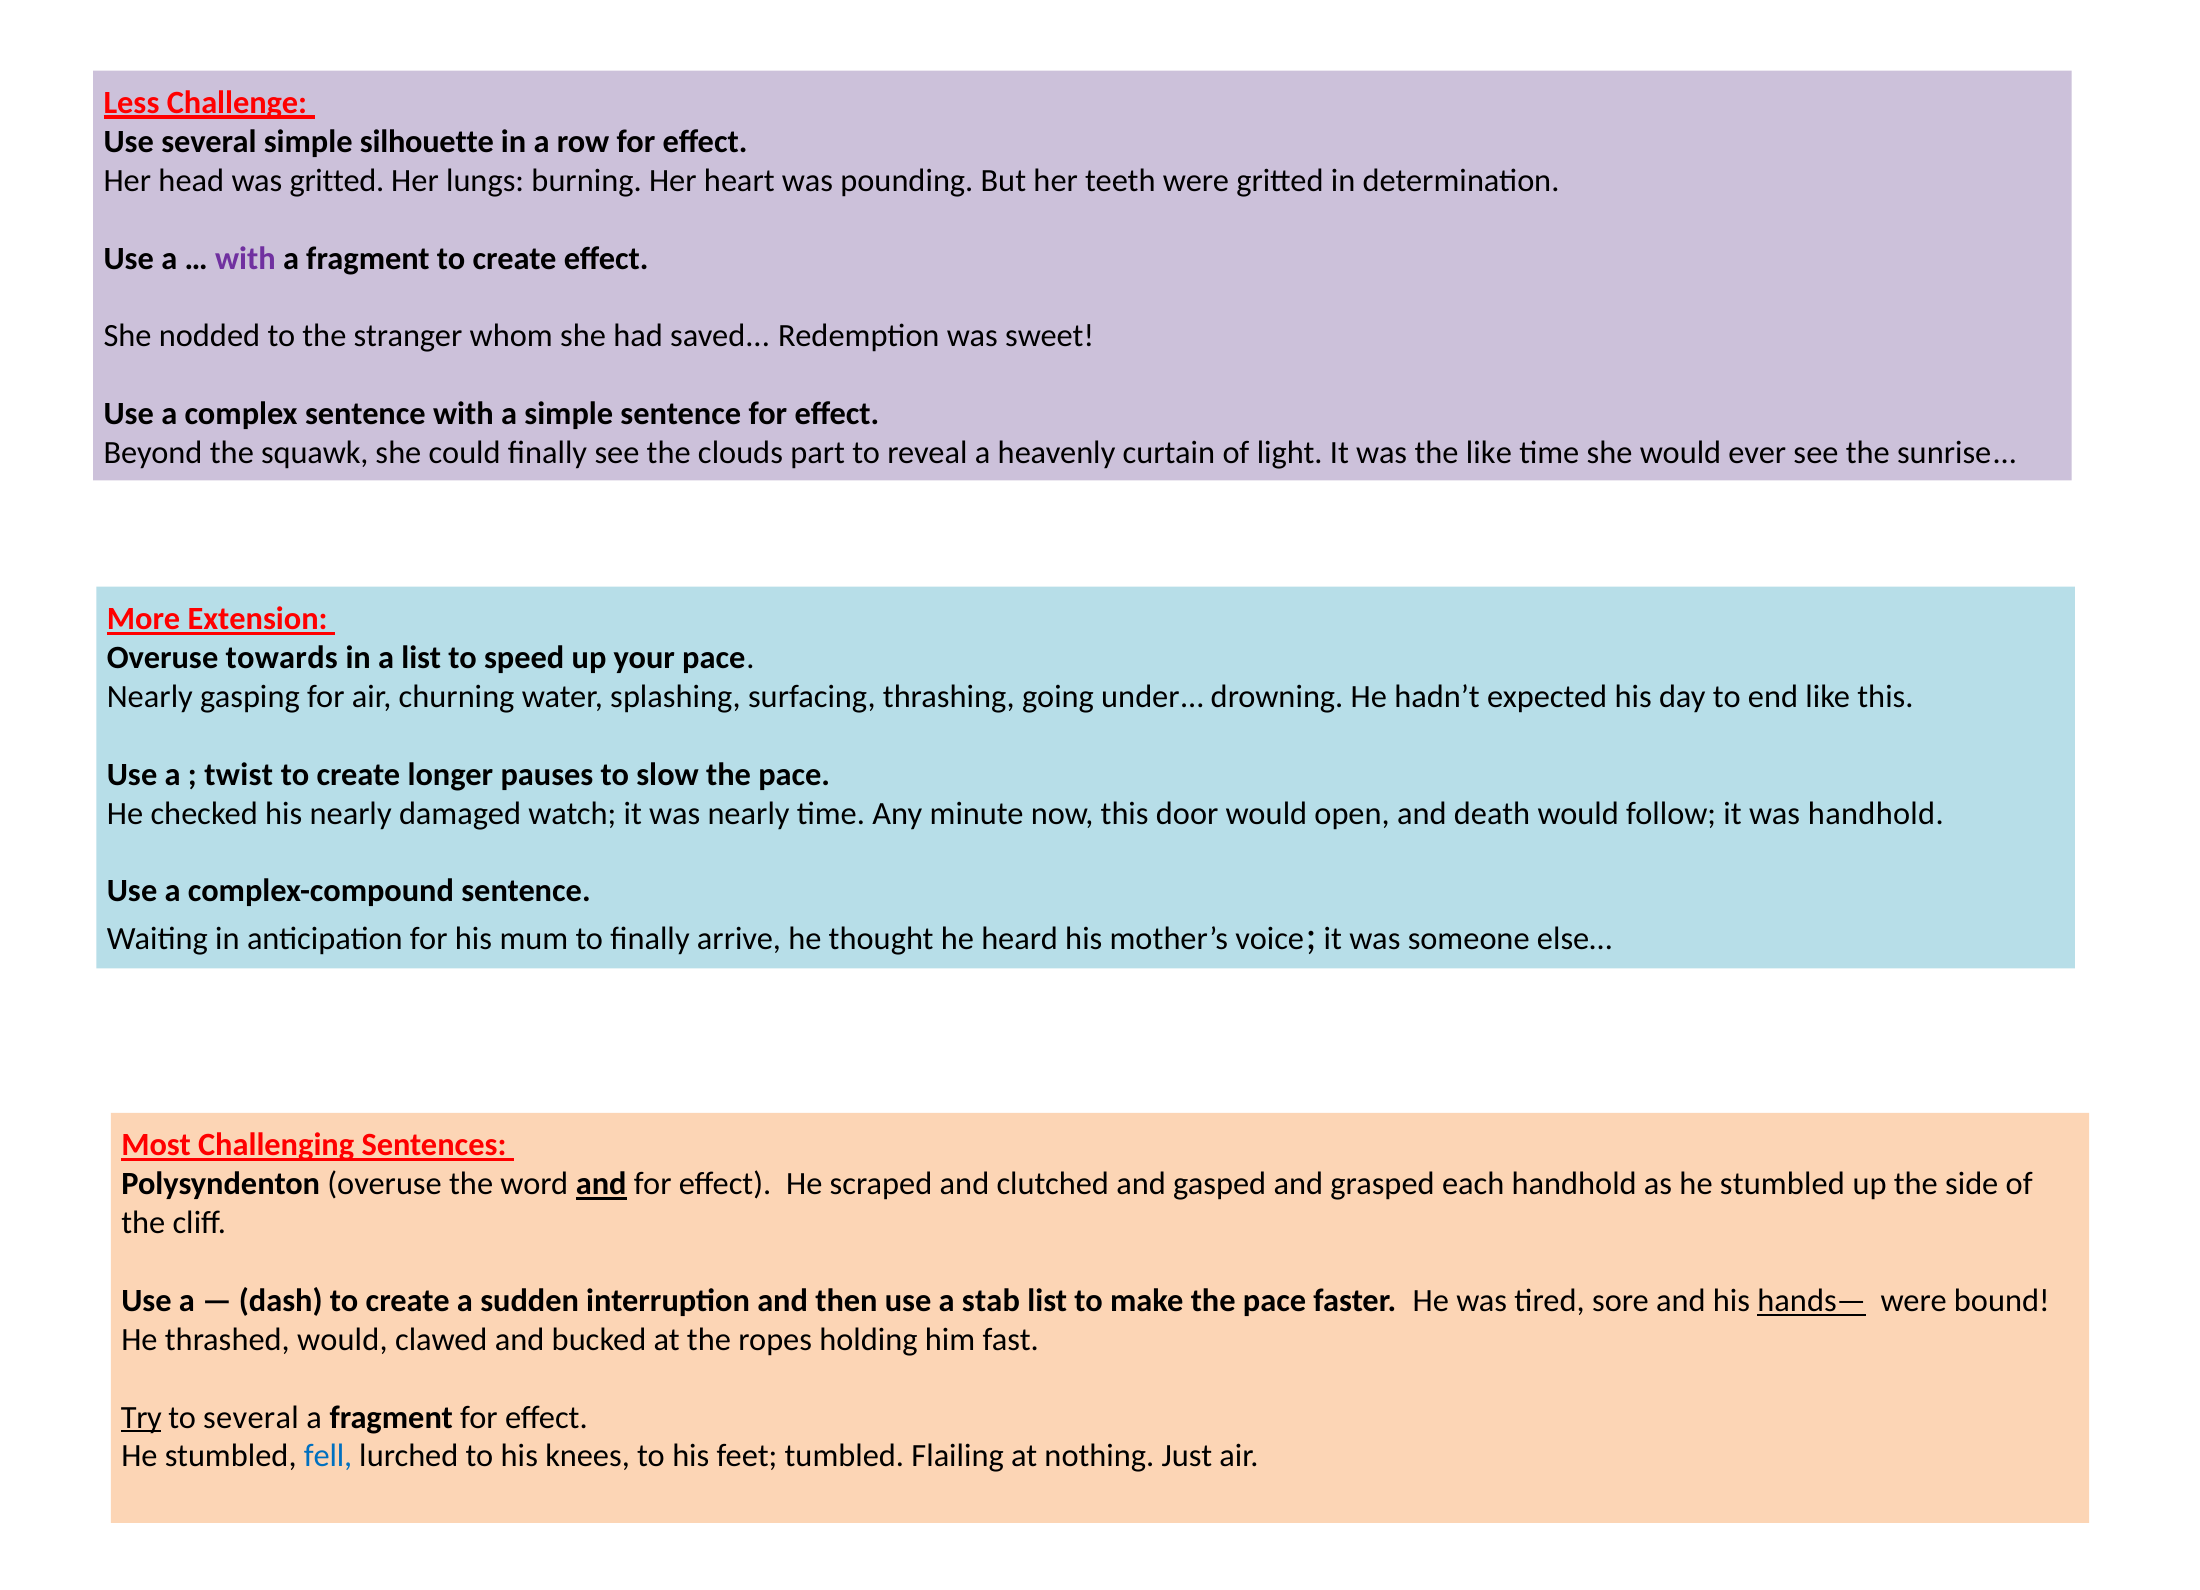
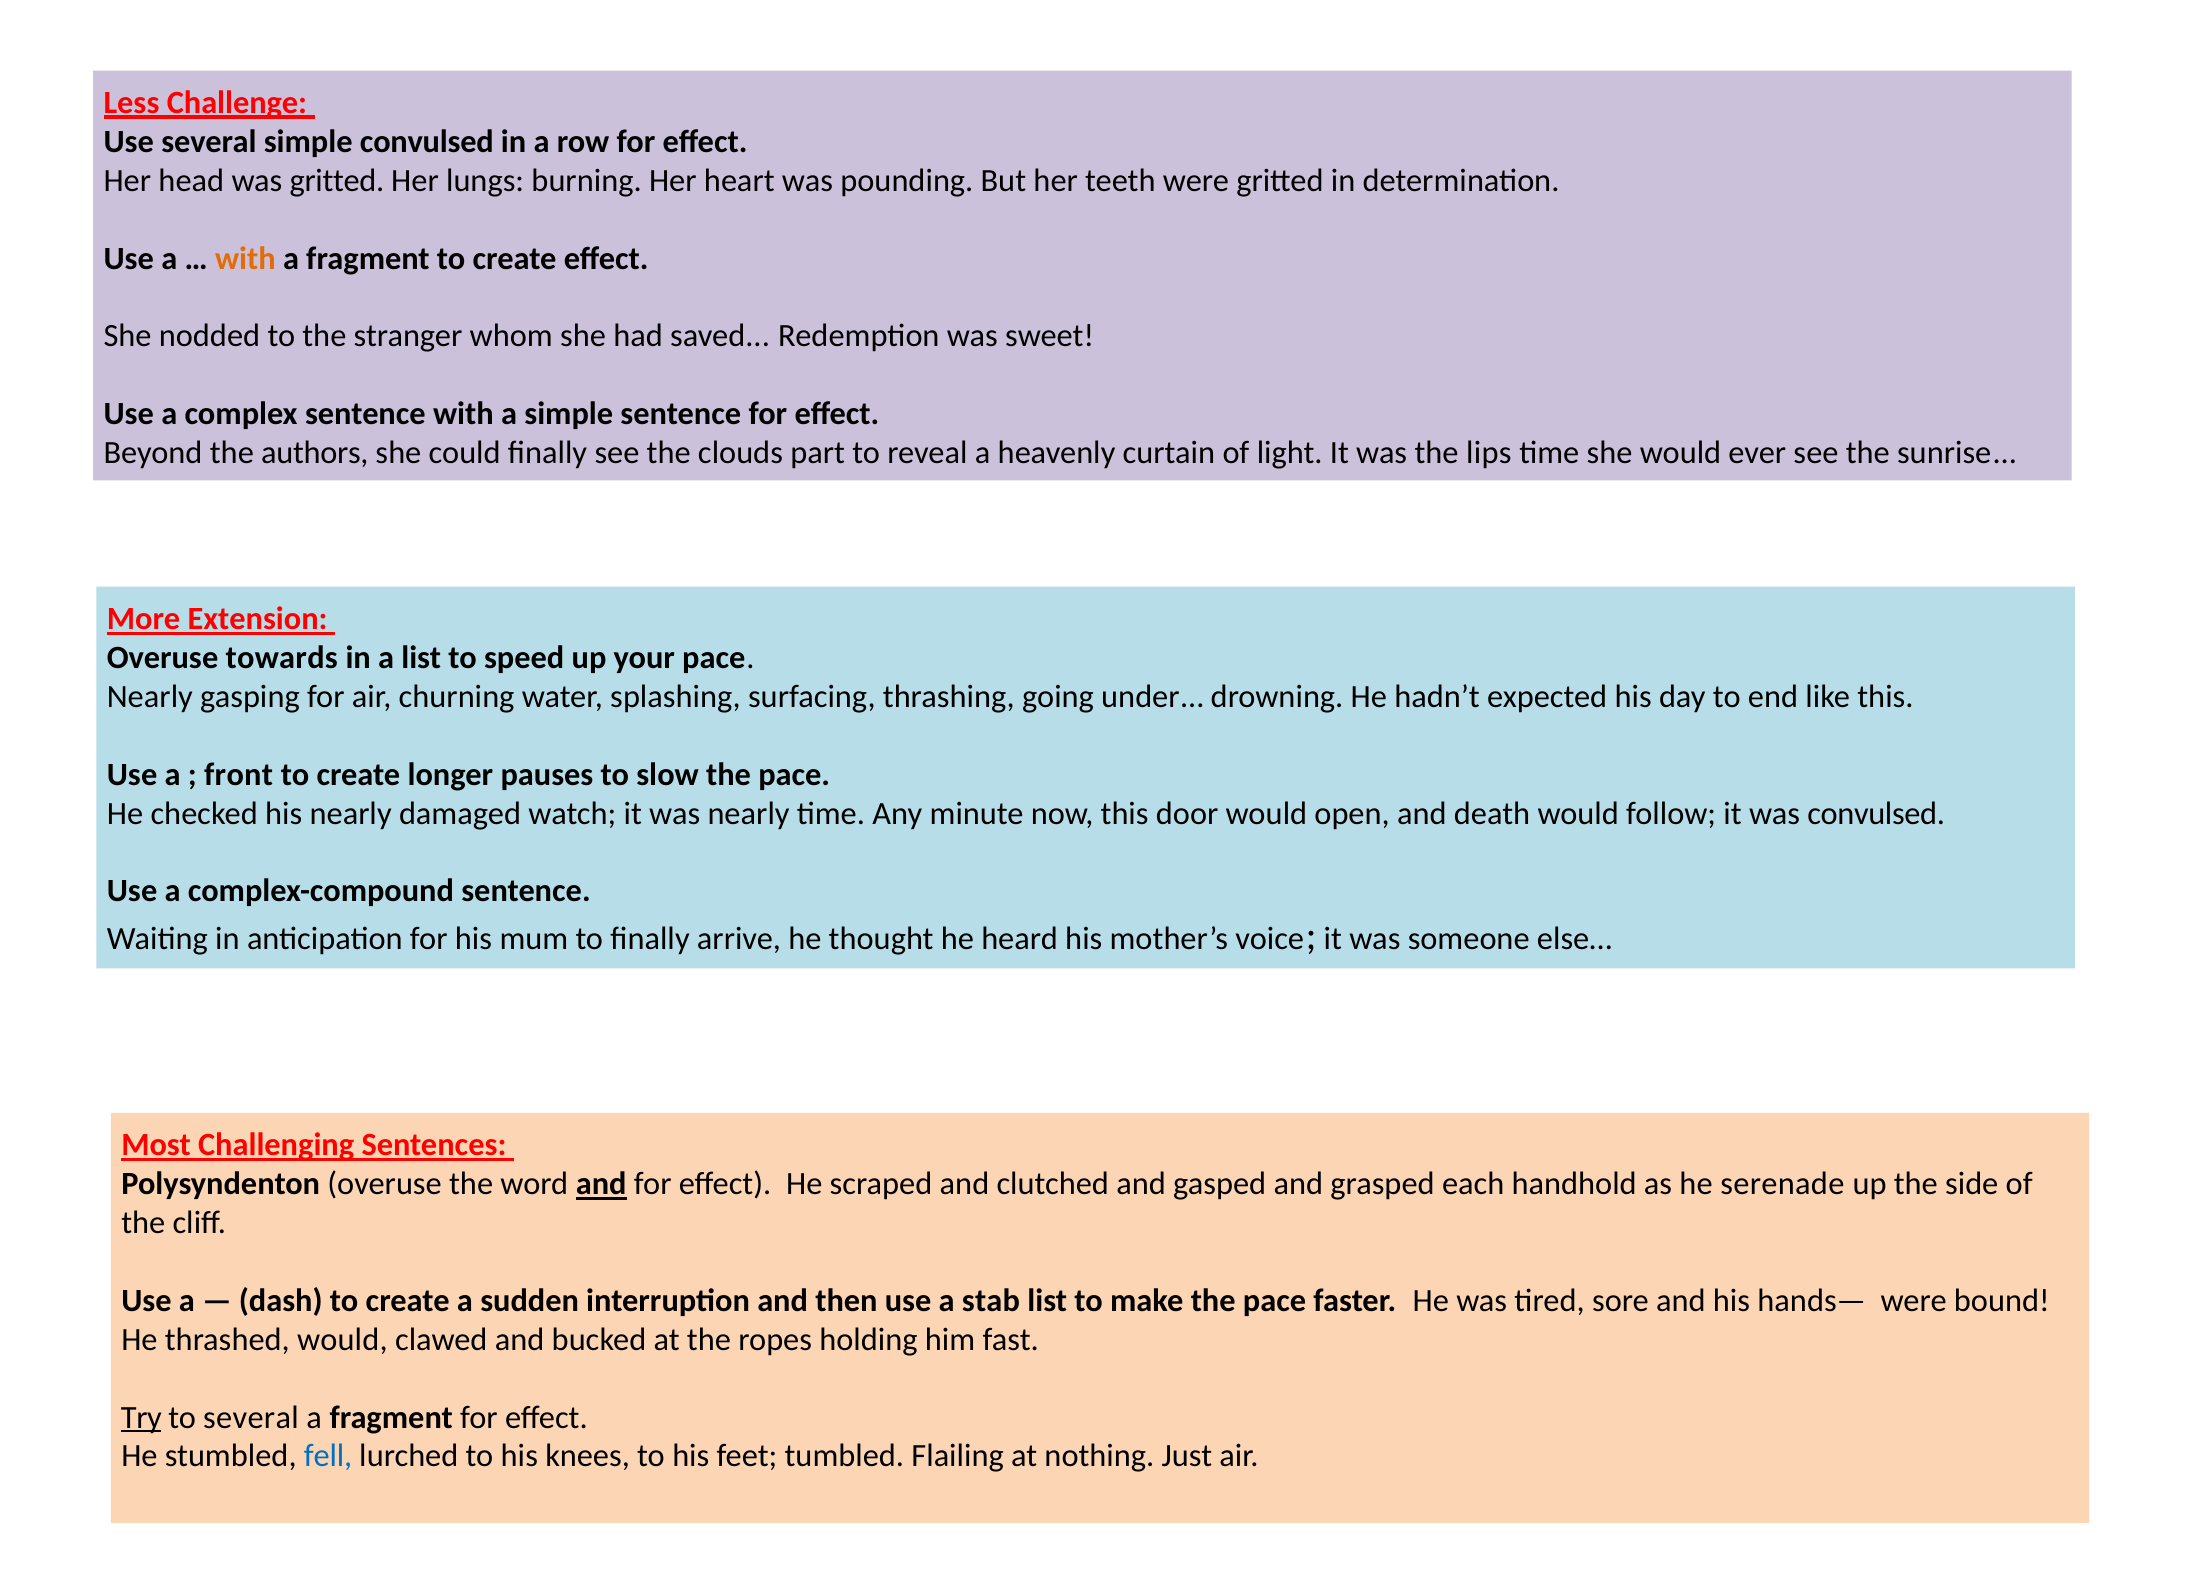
simple silhouette: silhouette -> convulsed
with at (245, 258) colour: purple -> orange
squawk: squawk -> authors
the like: like -> lips
twist: twist -> front
was handhold: handhold -> convulsed
as he stumbled: stumbled -> serenade
hands— underline: present -> none
